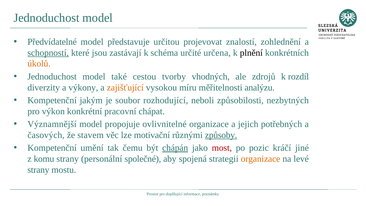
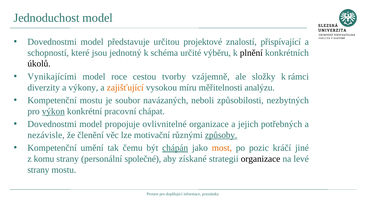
Předvídatelné at (52, 42): Předvídatelné -> Dovednostmi
projevovat: projevovat -> projektové
zohlednění: zohlednění -> přispívající
schopností underline: present -> none
zastávají: zastávají -> jednotný
určena: určena -> výběru
úkolů colour: orange -> black
Jednoduchost at (52, 76): Jednoduchost -> Vynikajícími
také: také -> roce
vhodných: vhodných -> vzájemně
zdrojů: zdrojů -> složky
rozdíl: rozdíl -> rámci
Kompetenční jakým: jakým -> mostu
rozhodující: rozhodující -> navázaných
výkon underline: none -> present
Významnější at (52, 124): Významnější -> Dovednostmi
časových: časových -> nezávisle
stavem: stavem -> členění
most colour: red -> orange
spojená: spojená -> získané
organizace at (261, 159) colour: orange -> black
